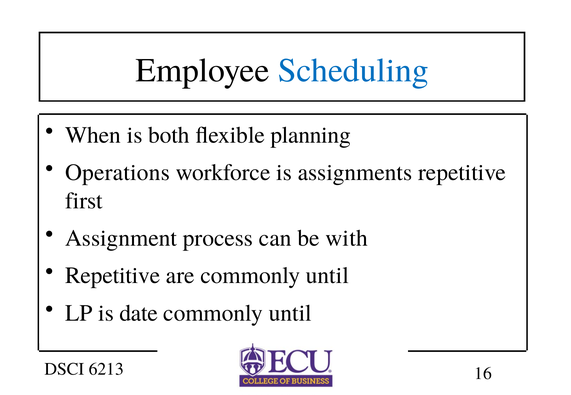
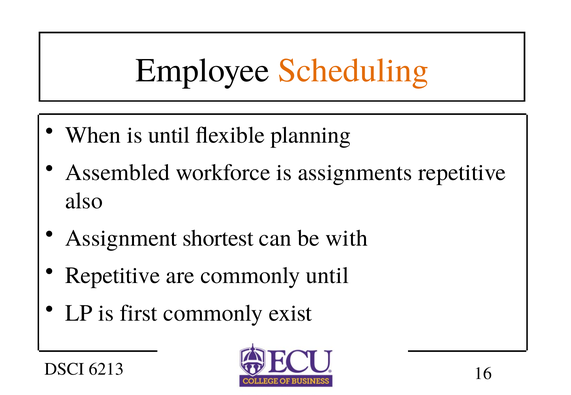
Scheduling colour: blue -> orange
is both: both -> until
Operations: Operations -> Assembled
first: first -> also
process: process -> shortest
date: date -> first
until at (290, 313): until -> exist
